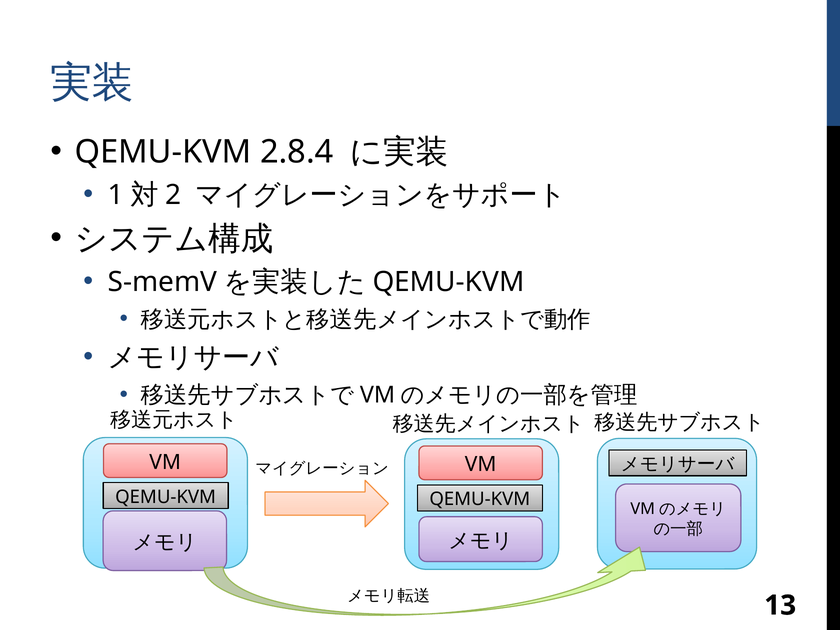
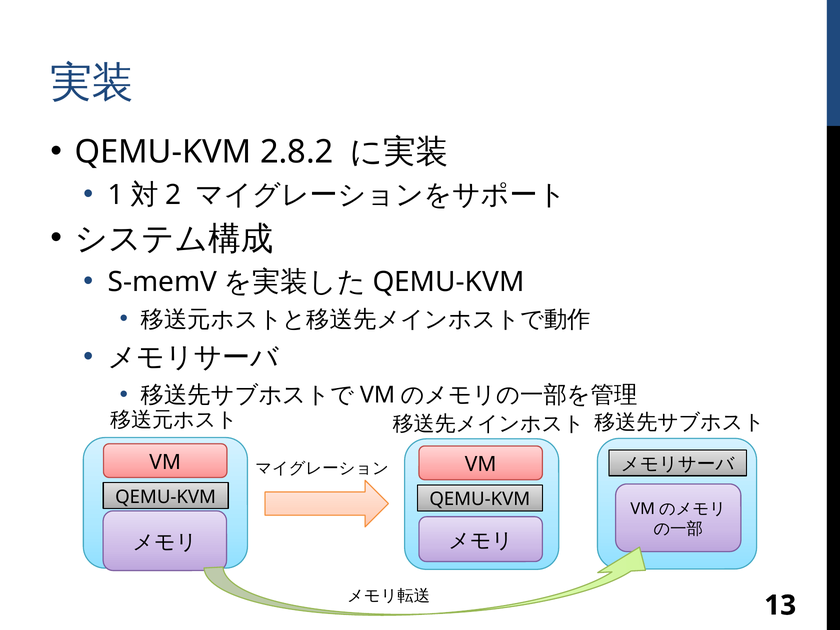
2.8.4: 2.8.4 -> 2.8.2
